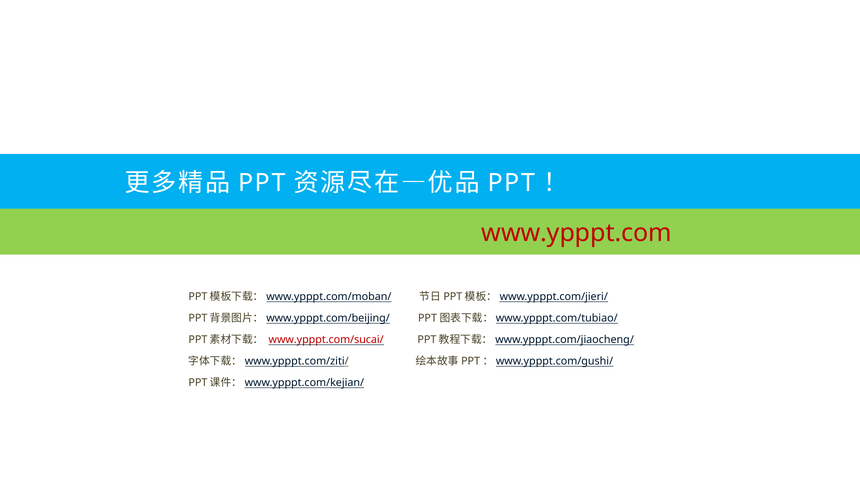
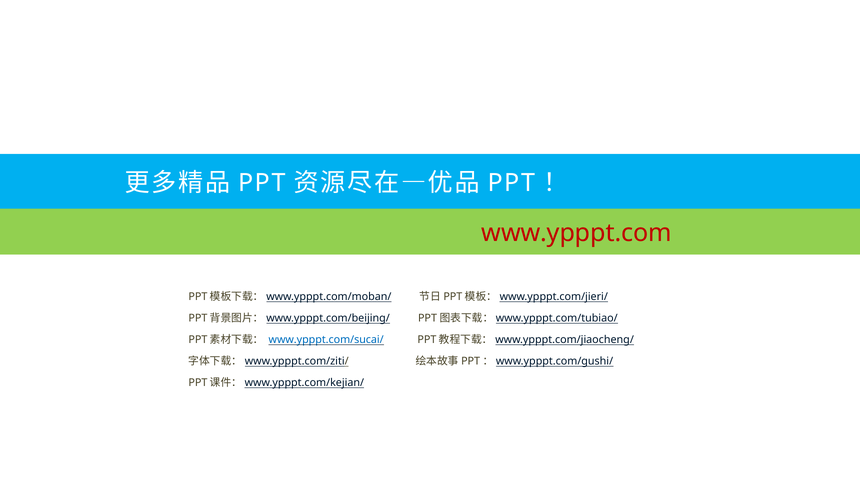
www.ypppt.com/sucai/ colour: red -> blue
